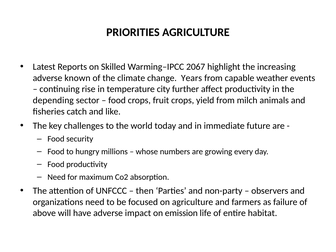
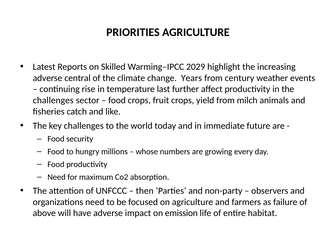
2067: 2067 -> 2029
known: known -> central
capable: capable -> century
city: city -> last
depending at (53, 100): depending -> challenges
